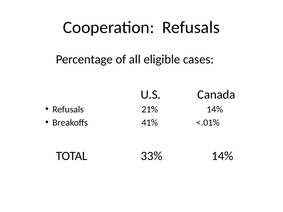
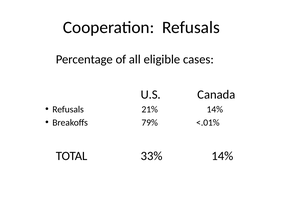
41%: 41% -> 79%
